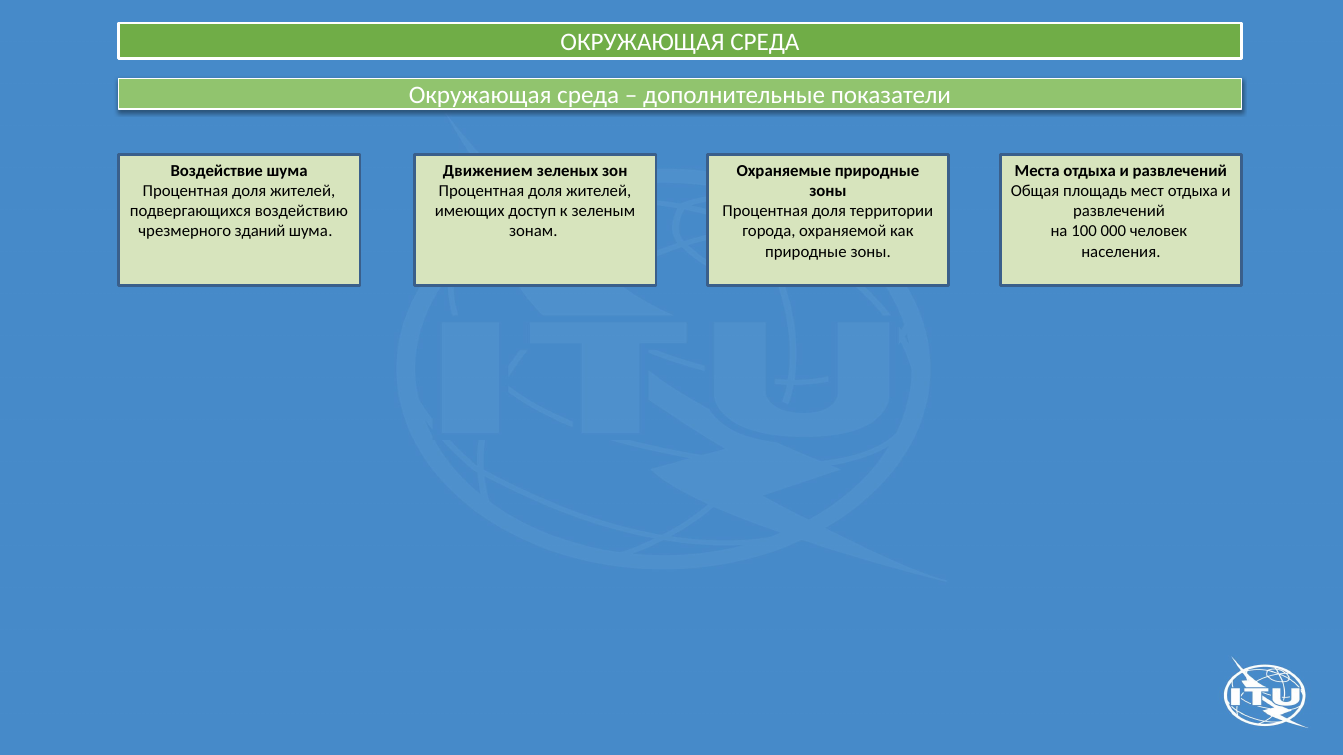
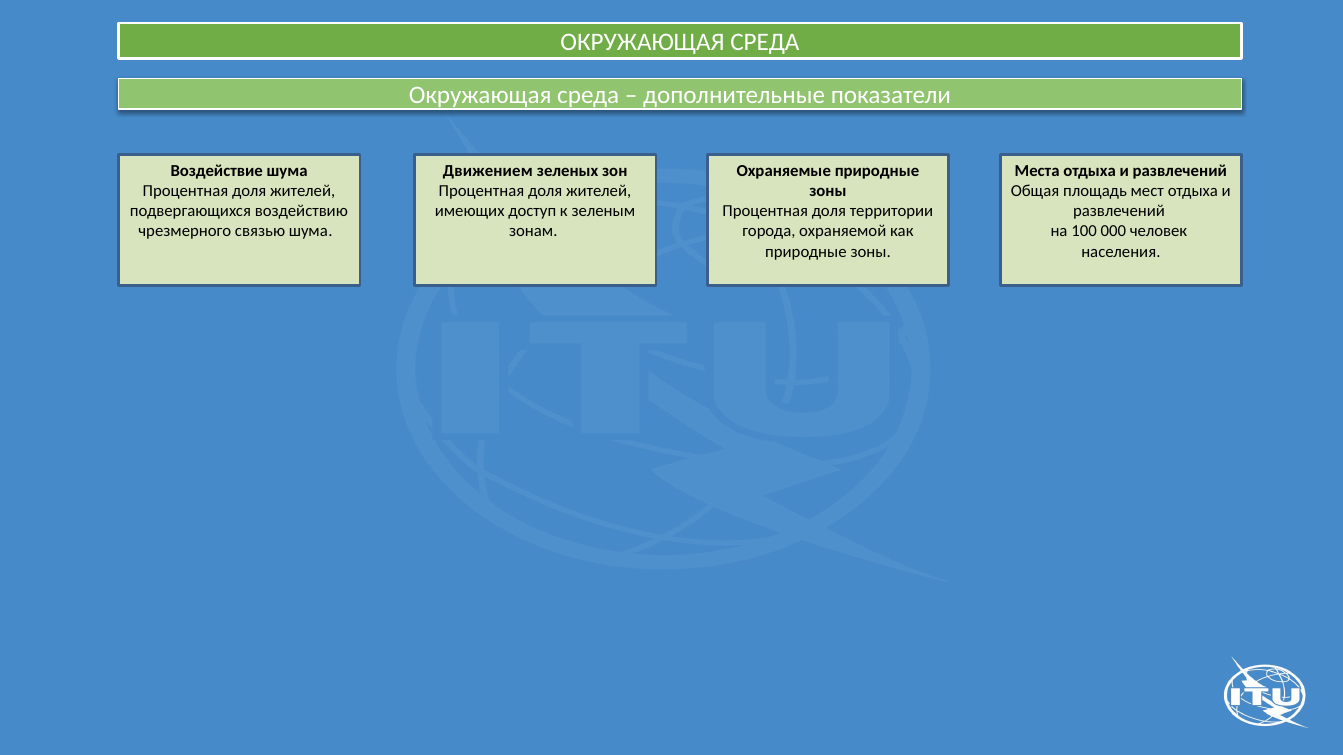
зданий: зданий -> связью
